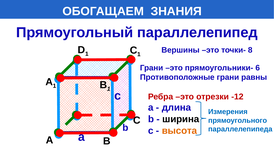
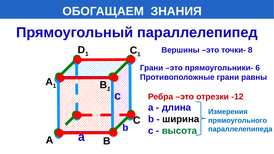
высота colour: orange -> green
